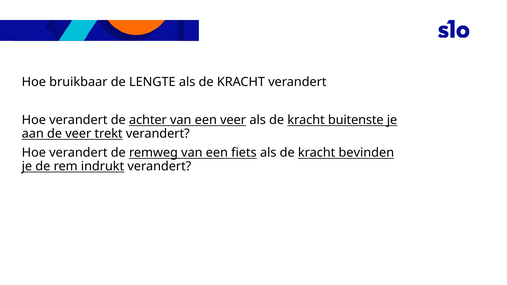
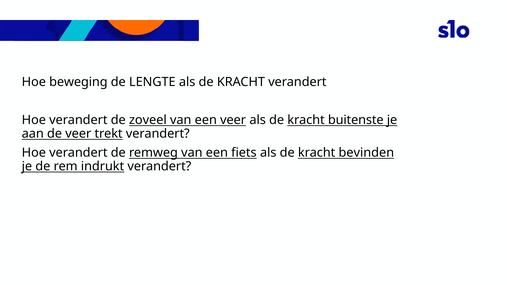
bruikbaar: bruikbaar -> beweging
achter: achter -> zoveel
